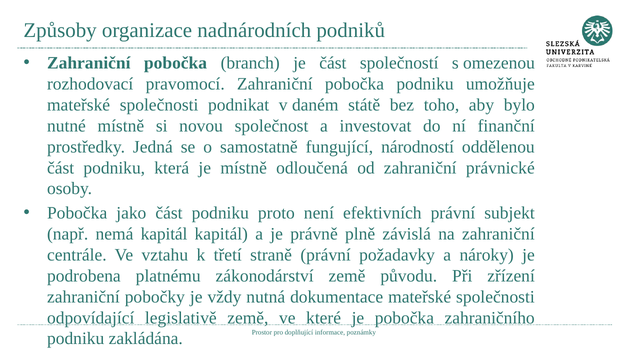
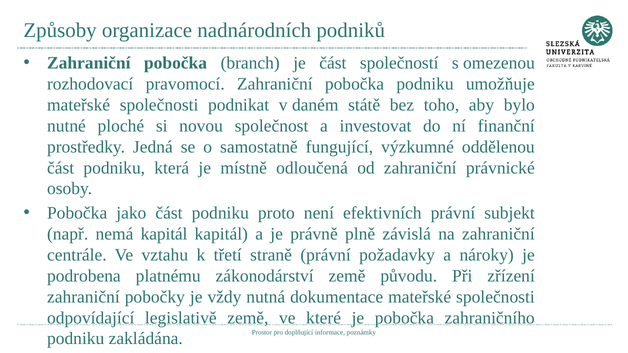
nutné místně: místně -> ploché
národností: národností -> výzkumné
